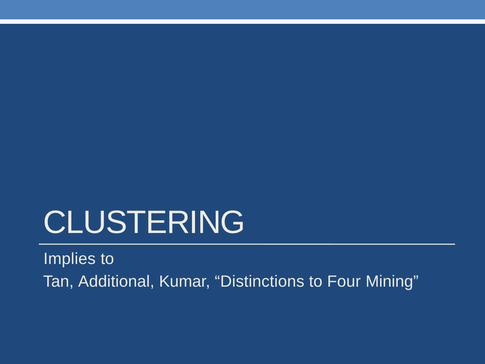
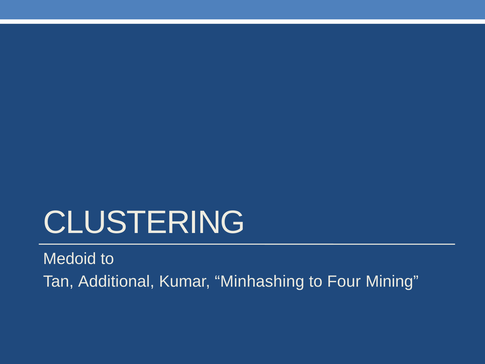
Implies: Implies -> Medoid
Distinctions: Distinctions -> Minhashing
